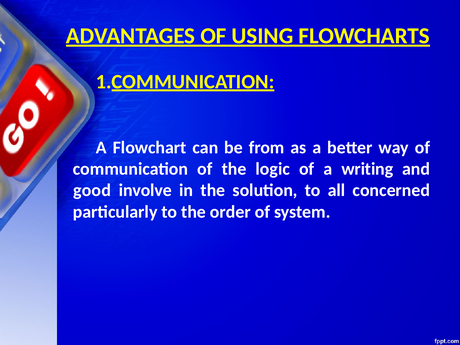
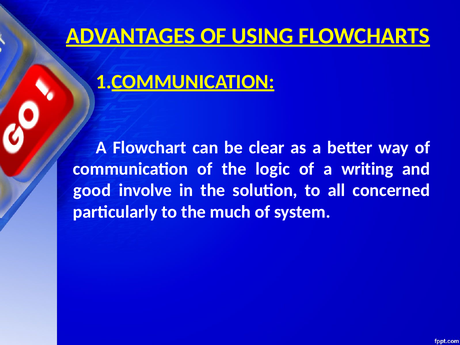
from: from -> clear
order: order -> much
